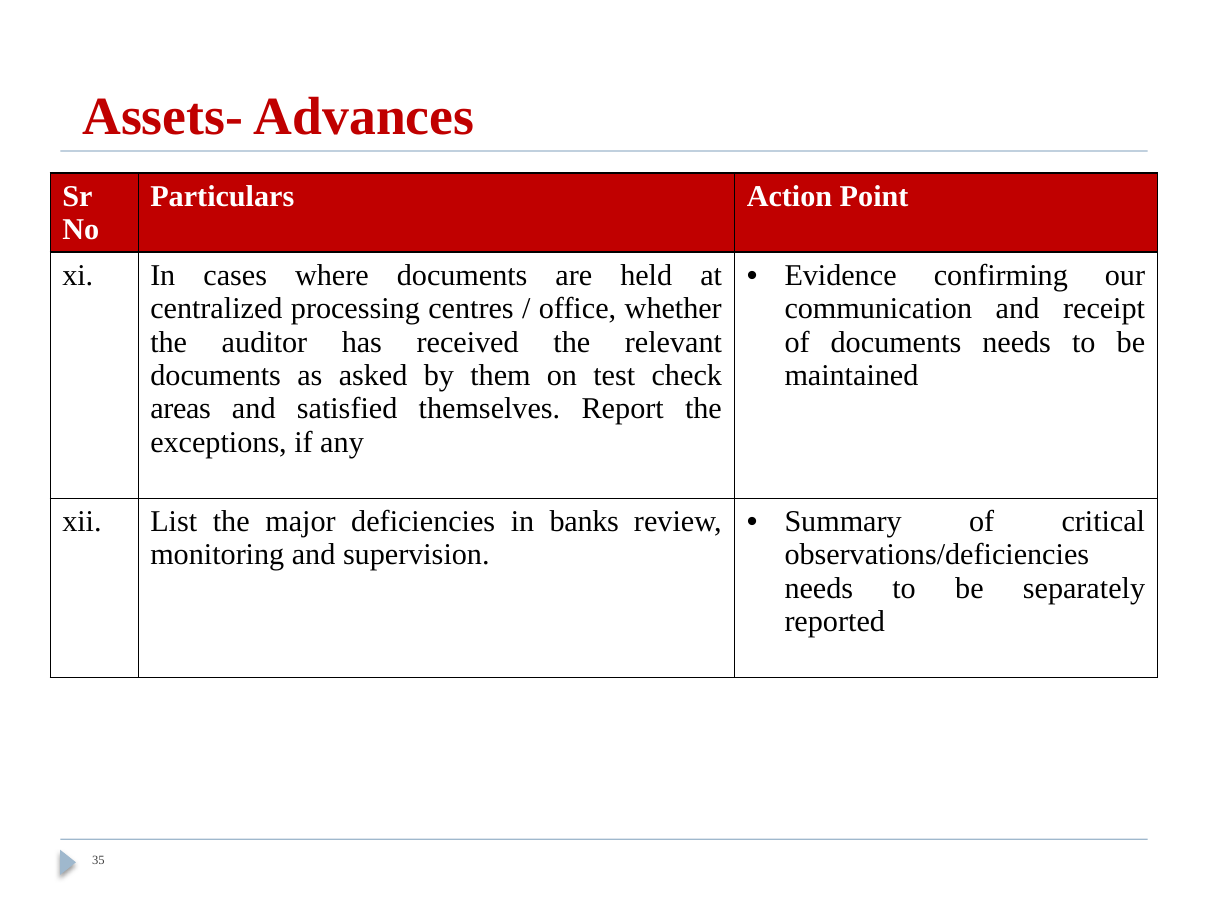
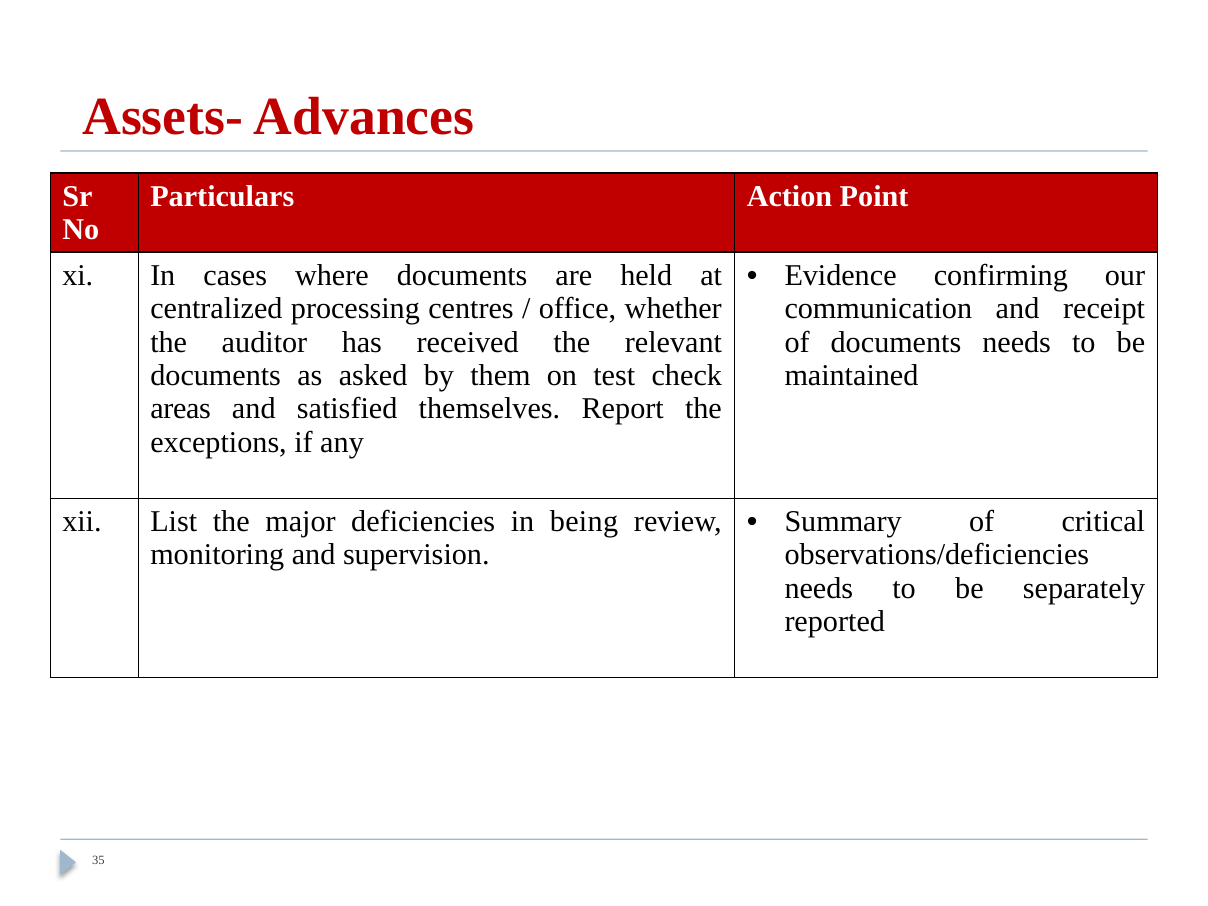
banks: banks -> being
